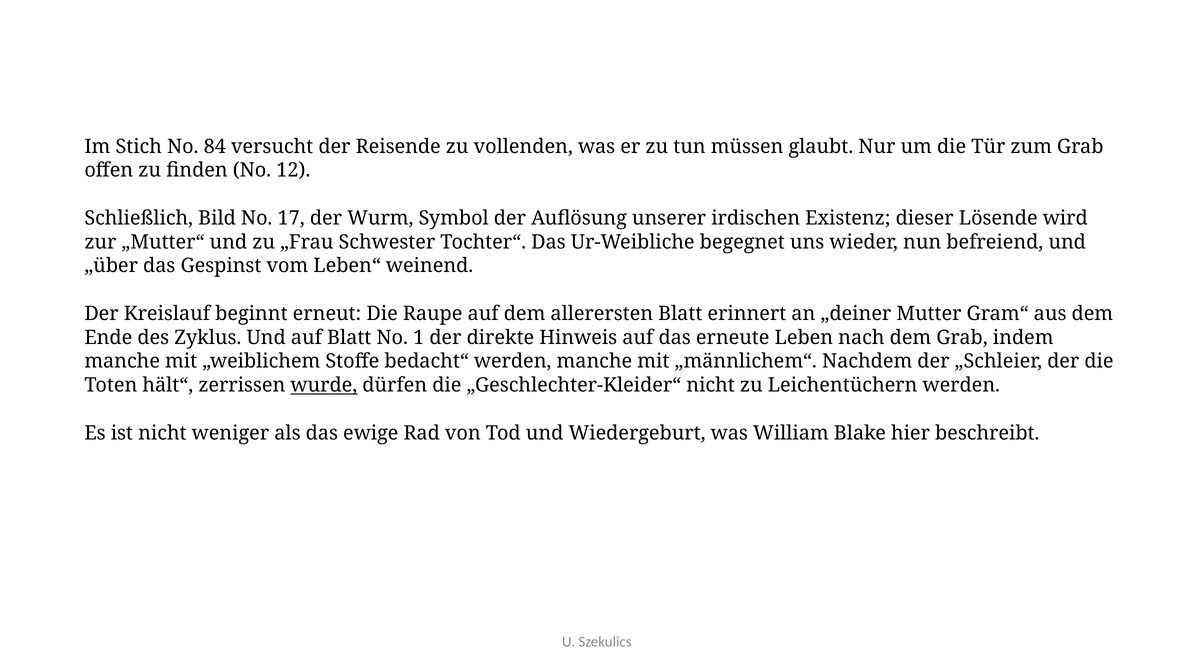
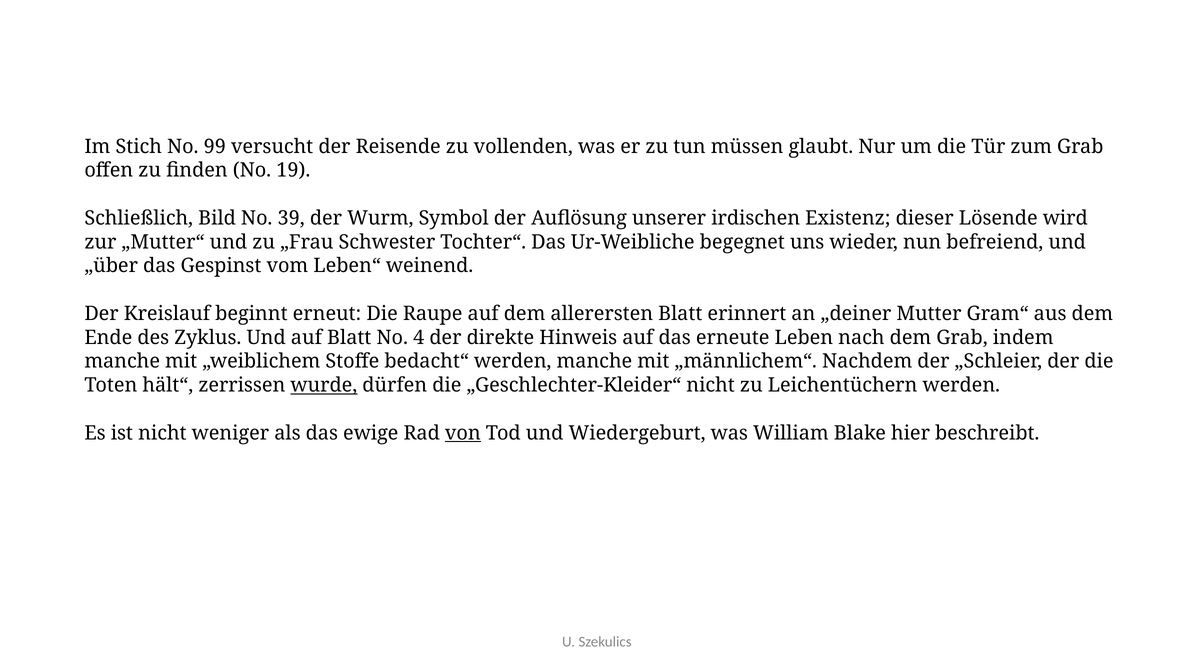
84: 84 -> 99
12: 12 -> 19
17: 17 -> 39
1: 1 -> 4
von underline: none -> present
